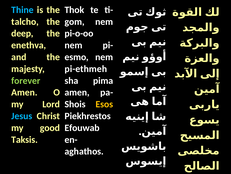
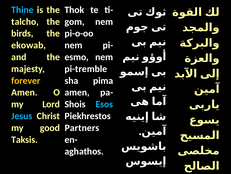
deep: deep -> birds
enethva: enethva -> ekowab
pi-ethmeh: pi-ethmeh -> pi-tremble
forever colour: light green -> yellow
Esos colour: yellow -> light blue
Efouwab: Efouwab -> Partners
